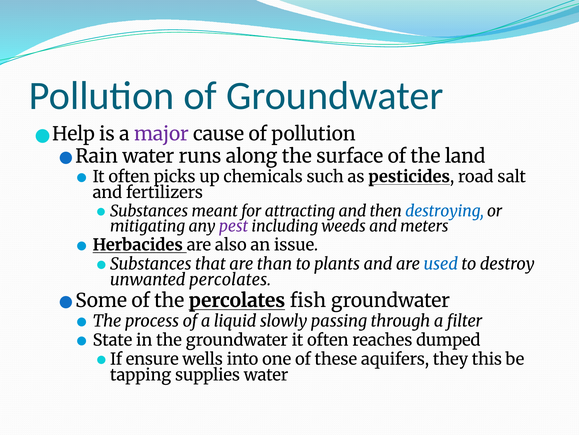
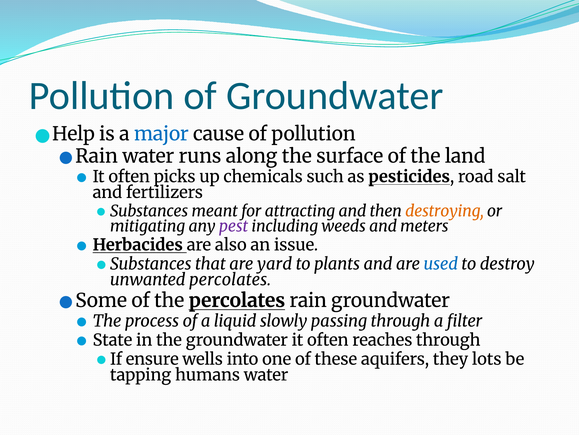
major colour: purple -> blue
destroying colour: blue -> orange
than: than -> yard
percolates fish: fish -> rain
reaches dumped: dumped -> through
this: this -> lots
supplies: supplies -> humans
